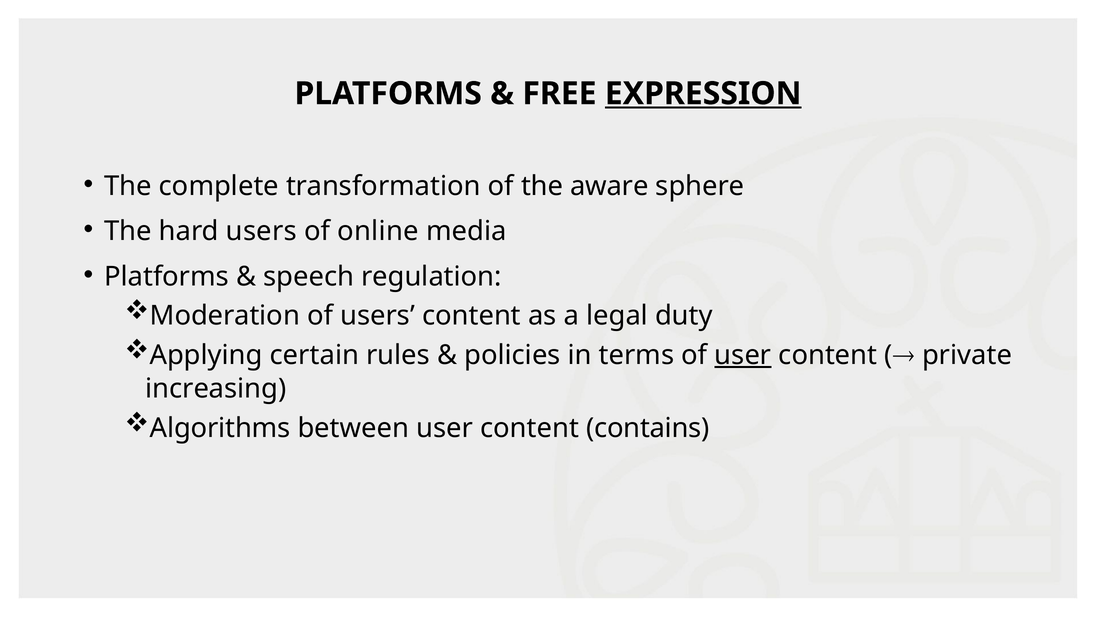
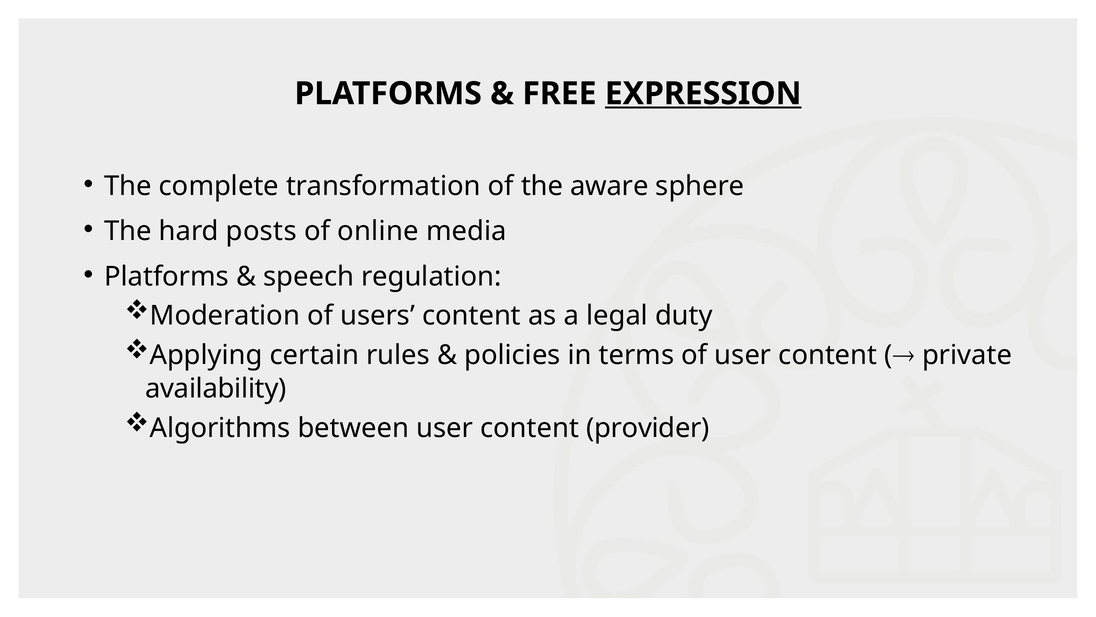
hard users: users -> posts
user at (743, 355) underline: present -> none
increasing: increasing -> availability
contains: contains -> provider
